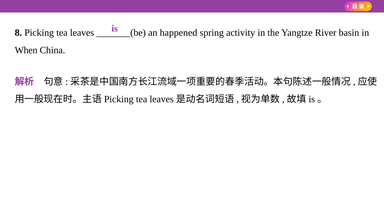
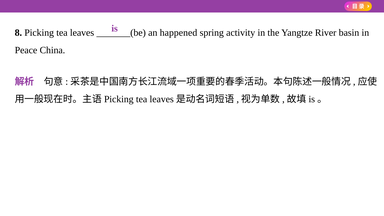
When: When -> Peace
